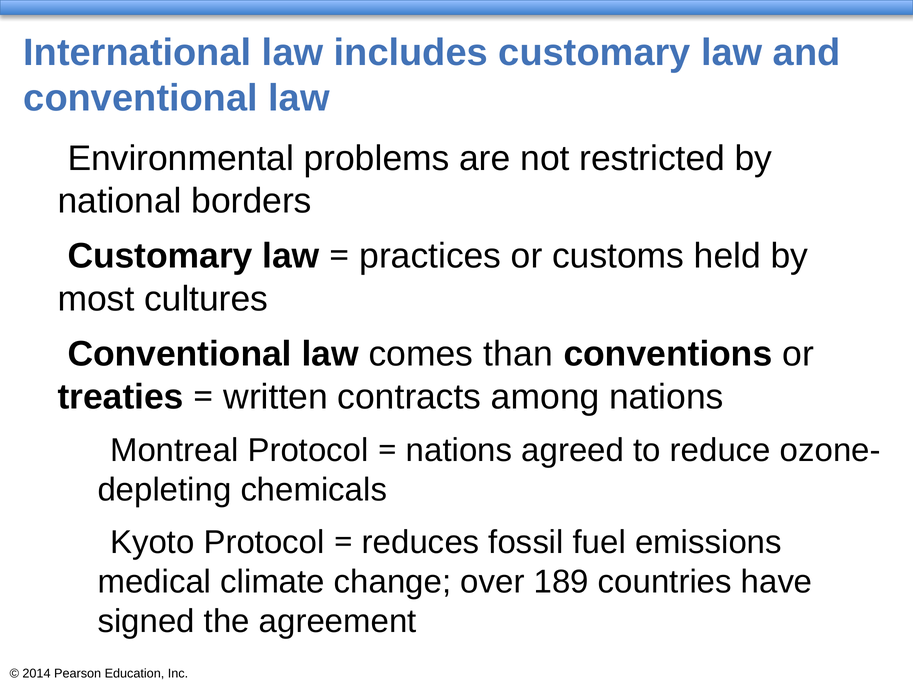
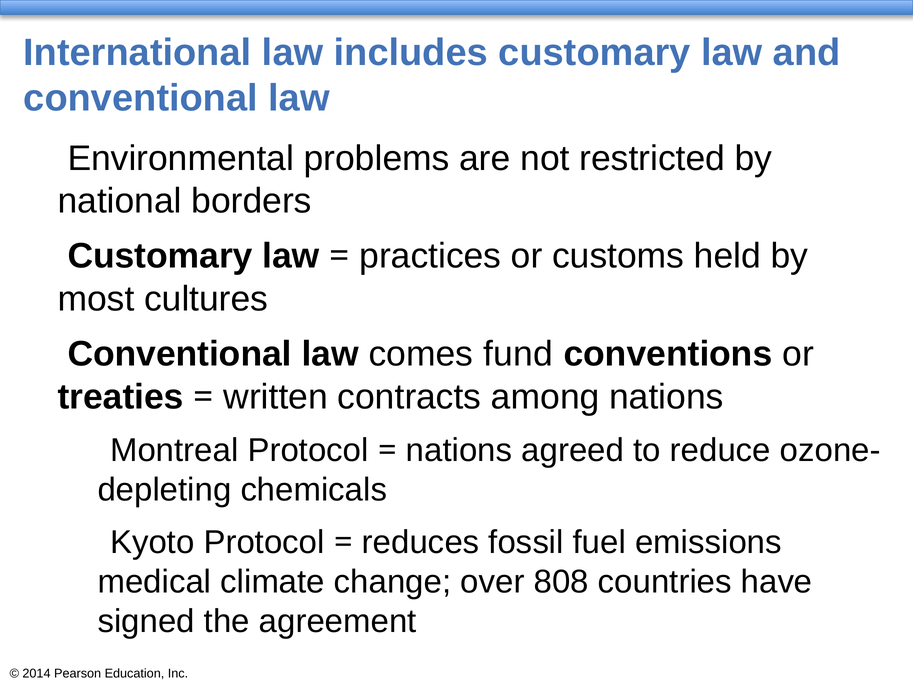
than: than -> fund
189: 189 -> 808
